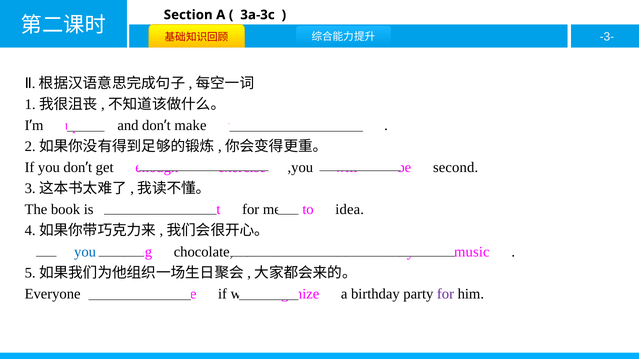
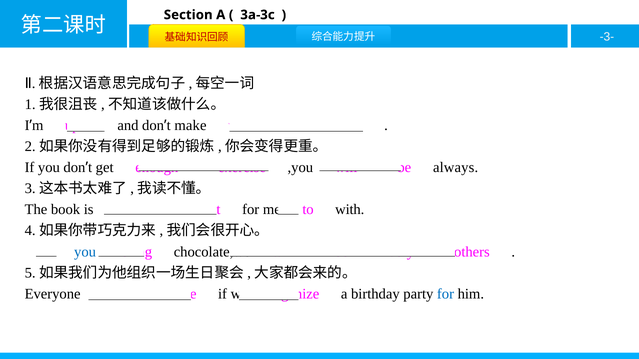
second: second -> always
idea: idea -> with
music: music -> others
for at (446, 294) colour: purple -> blue
